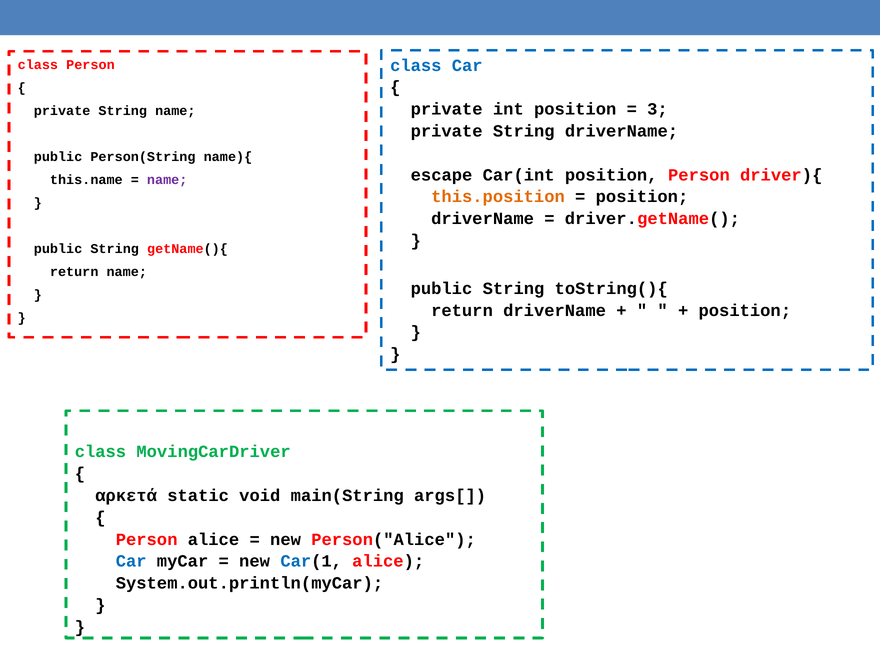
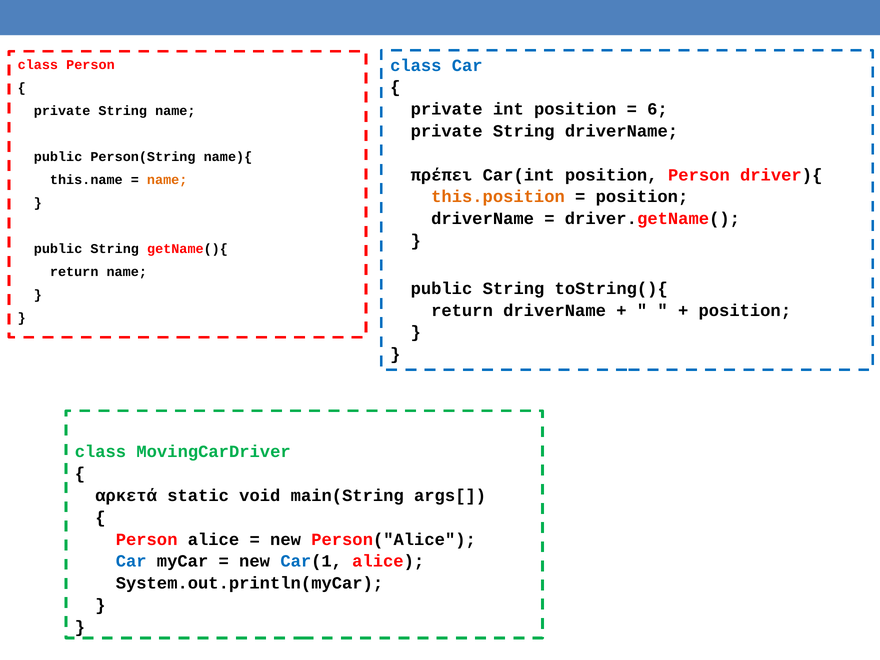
3: 3 -> 6
escape: escape -> πρέπει
name at (167, 180) colour: purple -> orange
